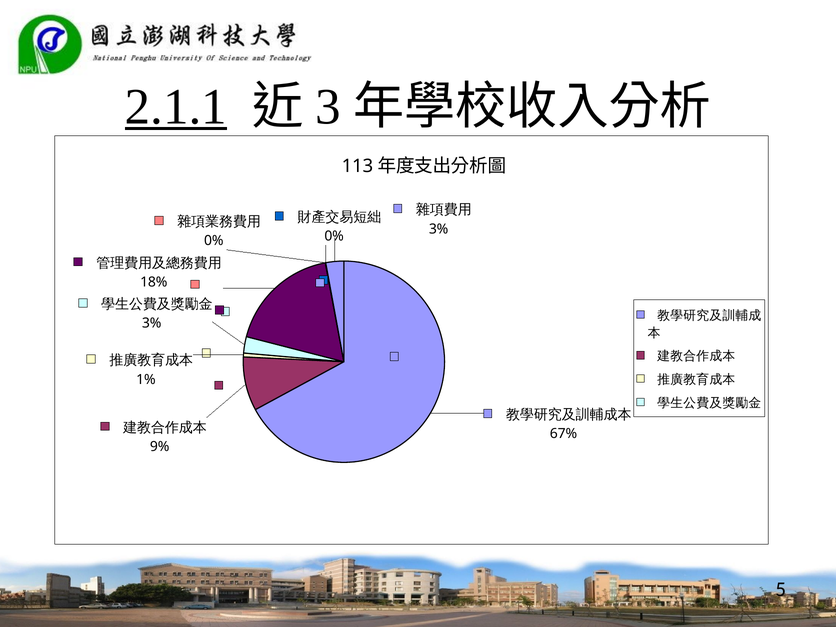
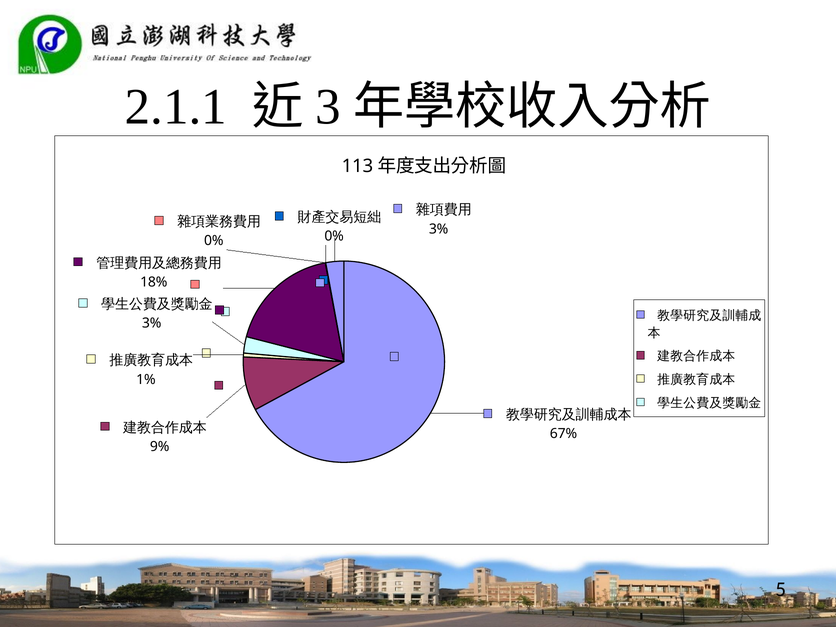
2.1.1 underline: present -> none
